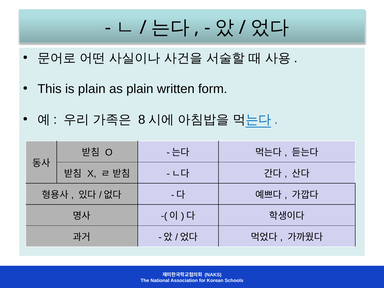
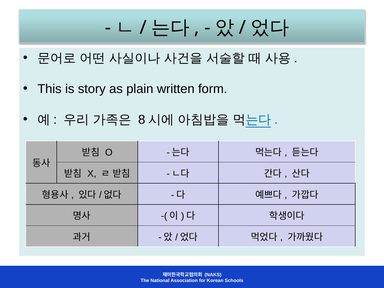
is plain: plain -> story
